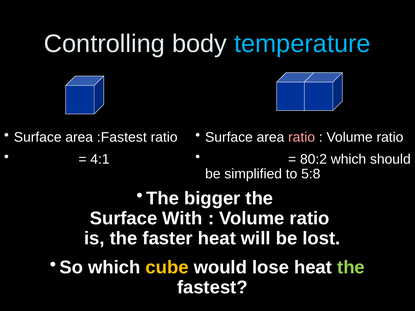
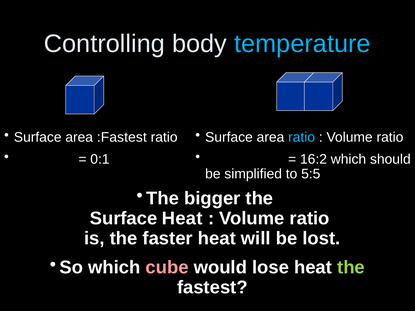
ratio at (302, 137) colour: pink -> light blue
4:1: 4:1 -> 0:1
80:2: 80:2 -> 16:2
5:8: 5:8 -> 5:5
Surface With: With -> Heat
cube colour: yellow -> pink
